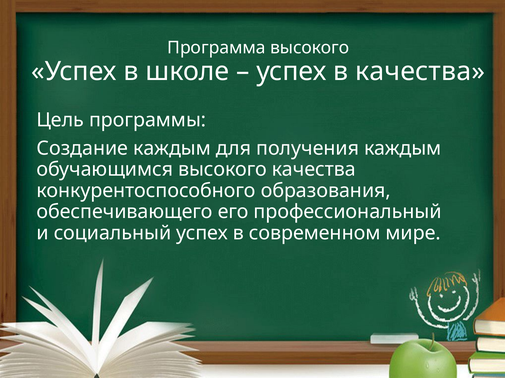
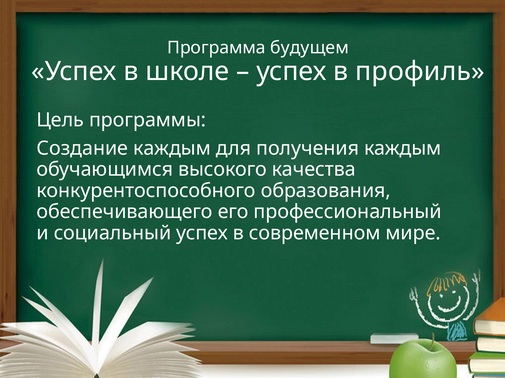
Программа высокого: высокого -> будущем
в качества: качества -> профиль
